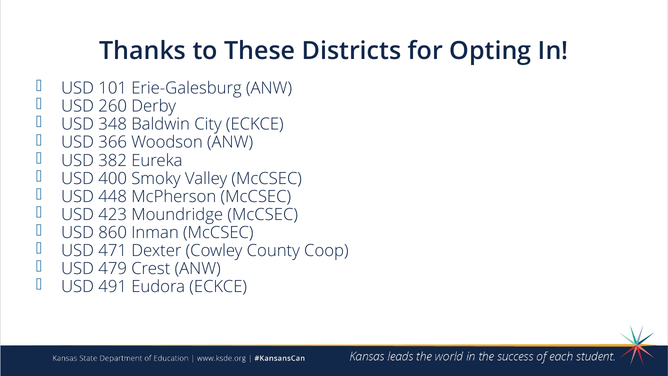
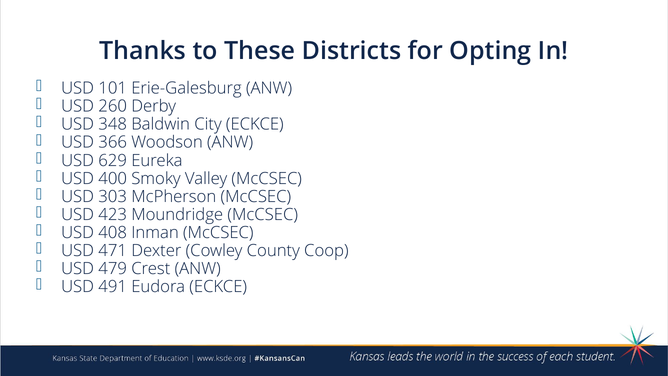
382: 382 -> 629
448: 448 -> 303
860: 860 -> 408
